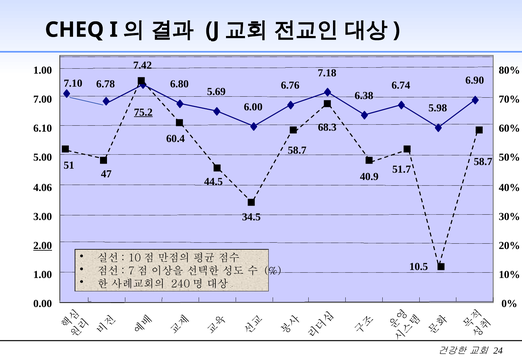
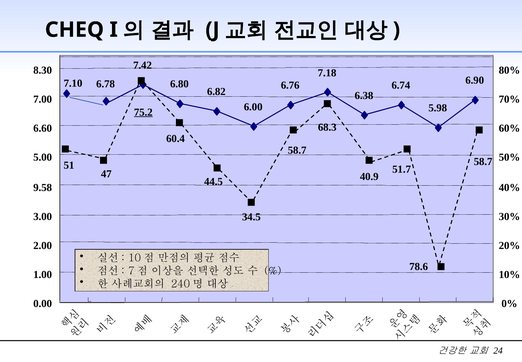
1.00 at (43, 70): 1.00 -> 8.30
5.69: 5.69 -> 6.82
6.10: 6.10 -> 6.60
4.06: 4.06 -> 9.58
2.00 underline: present -> none
10.5: 10.5 -> 78.6
